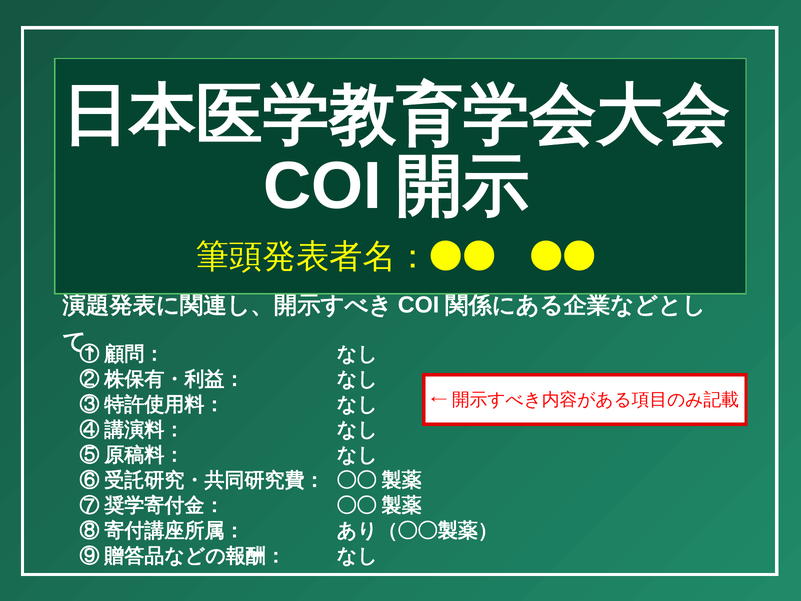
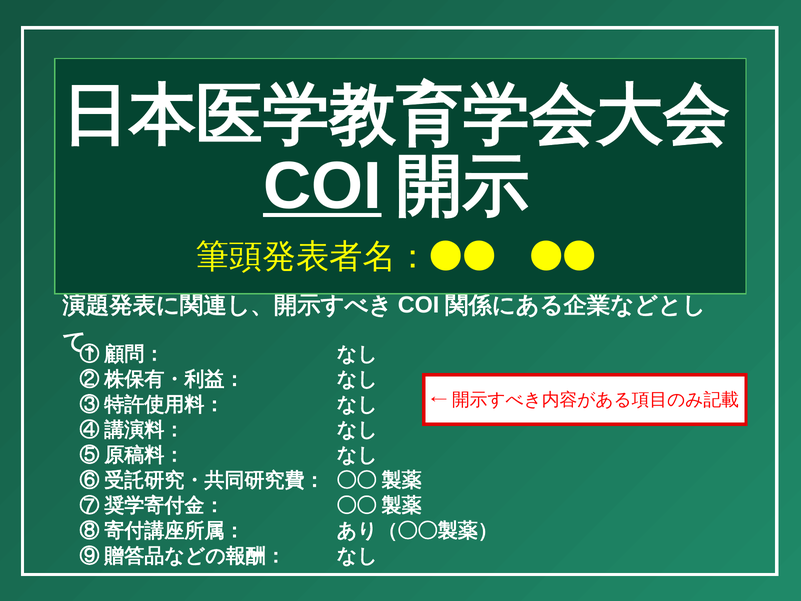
COI underline: none -> present
